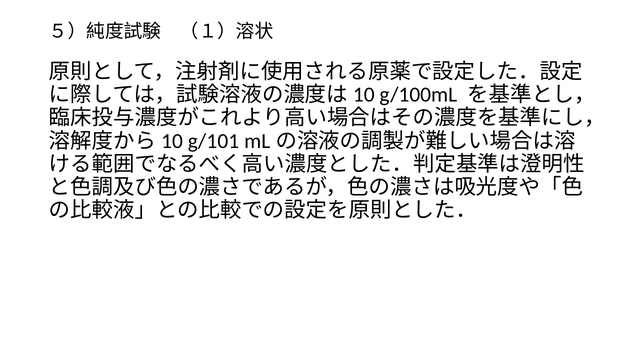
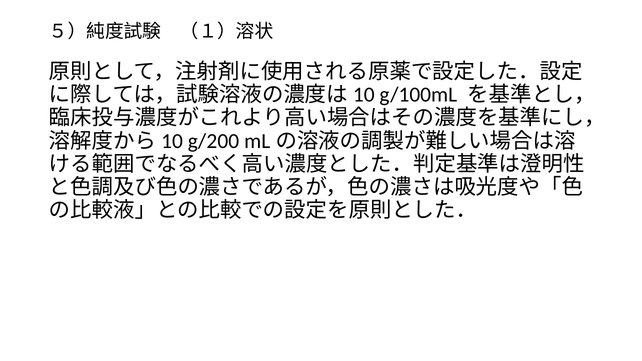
g/101: g/101 -> g/200
